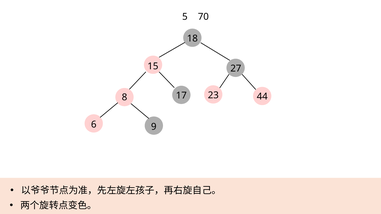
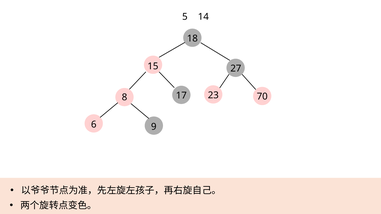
70: 70 -> 14
44: 44 -> 70
